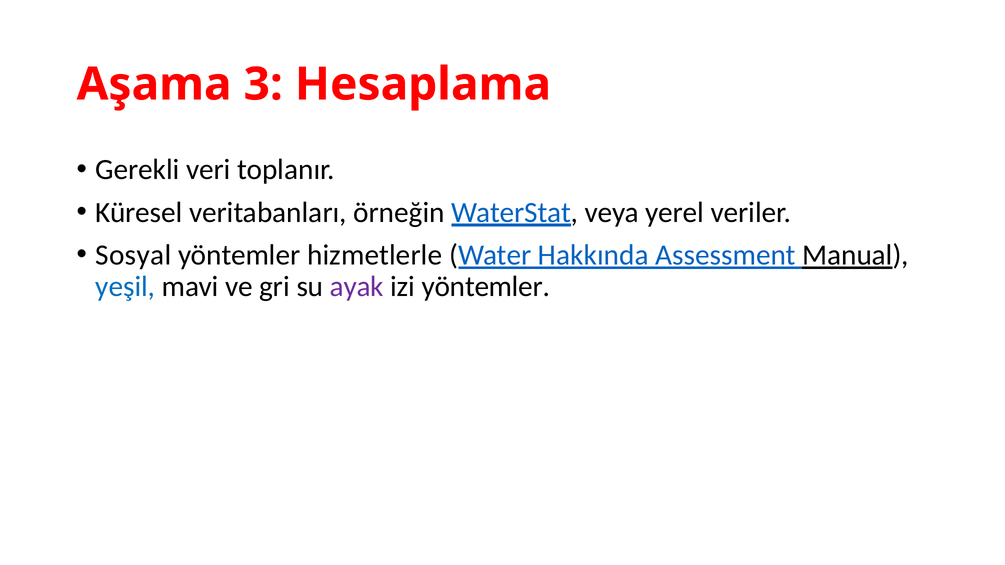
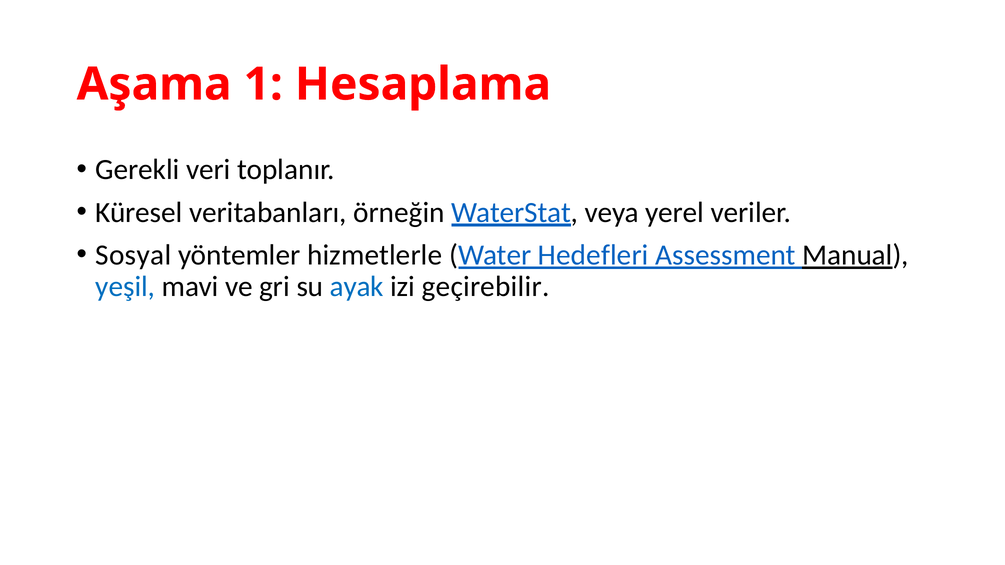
3: 3 -> 1
Hakkında: Hakkında -> Hedefleri
ayak colour: purple -> blue
izi yöntemler: yöntemler -> geçirebilir
